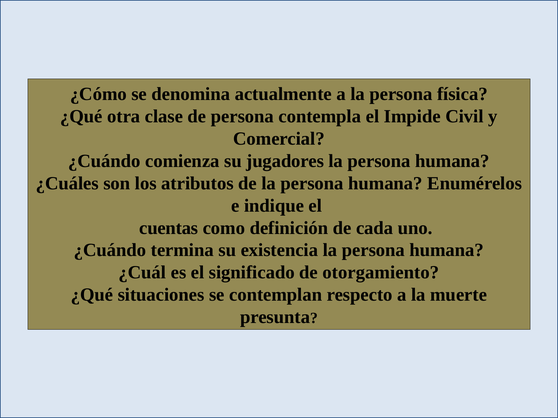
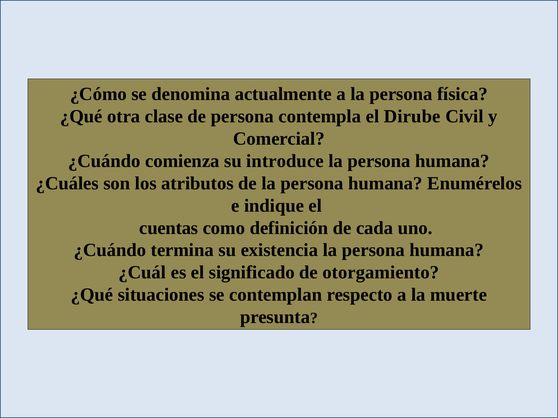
Impide: Impide -> Dirube
jugadores: jugadores -> introduce
